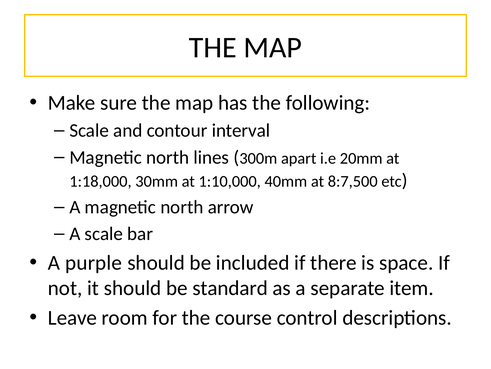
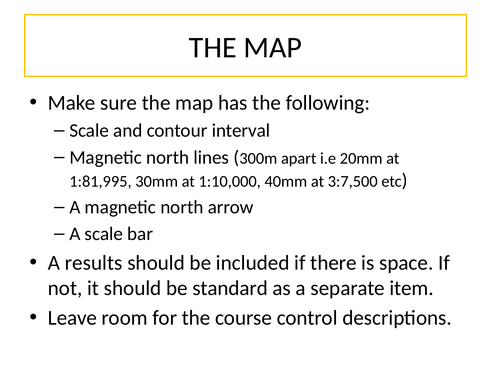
1:18,000: 1:18,000 -> 1:81,995
8:7,500: 8:7,500 -> 3:7,500
purple: purple -> results
